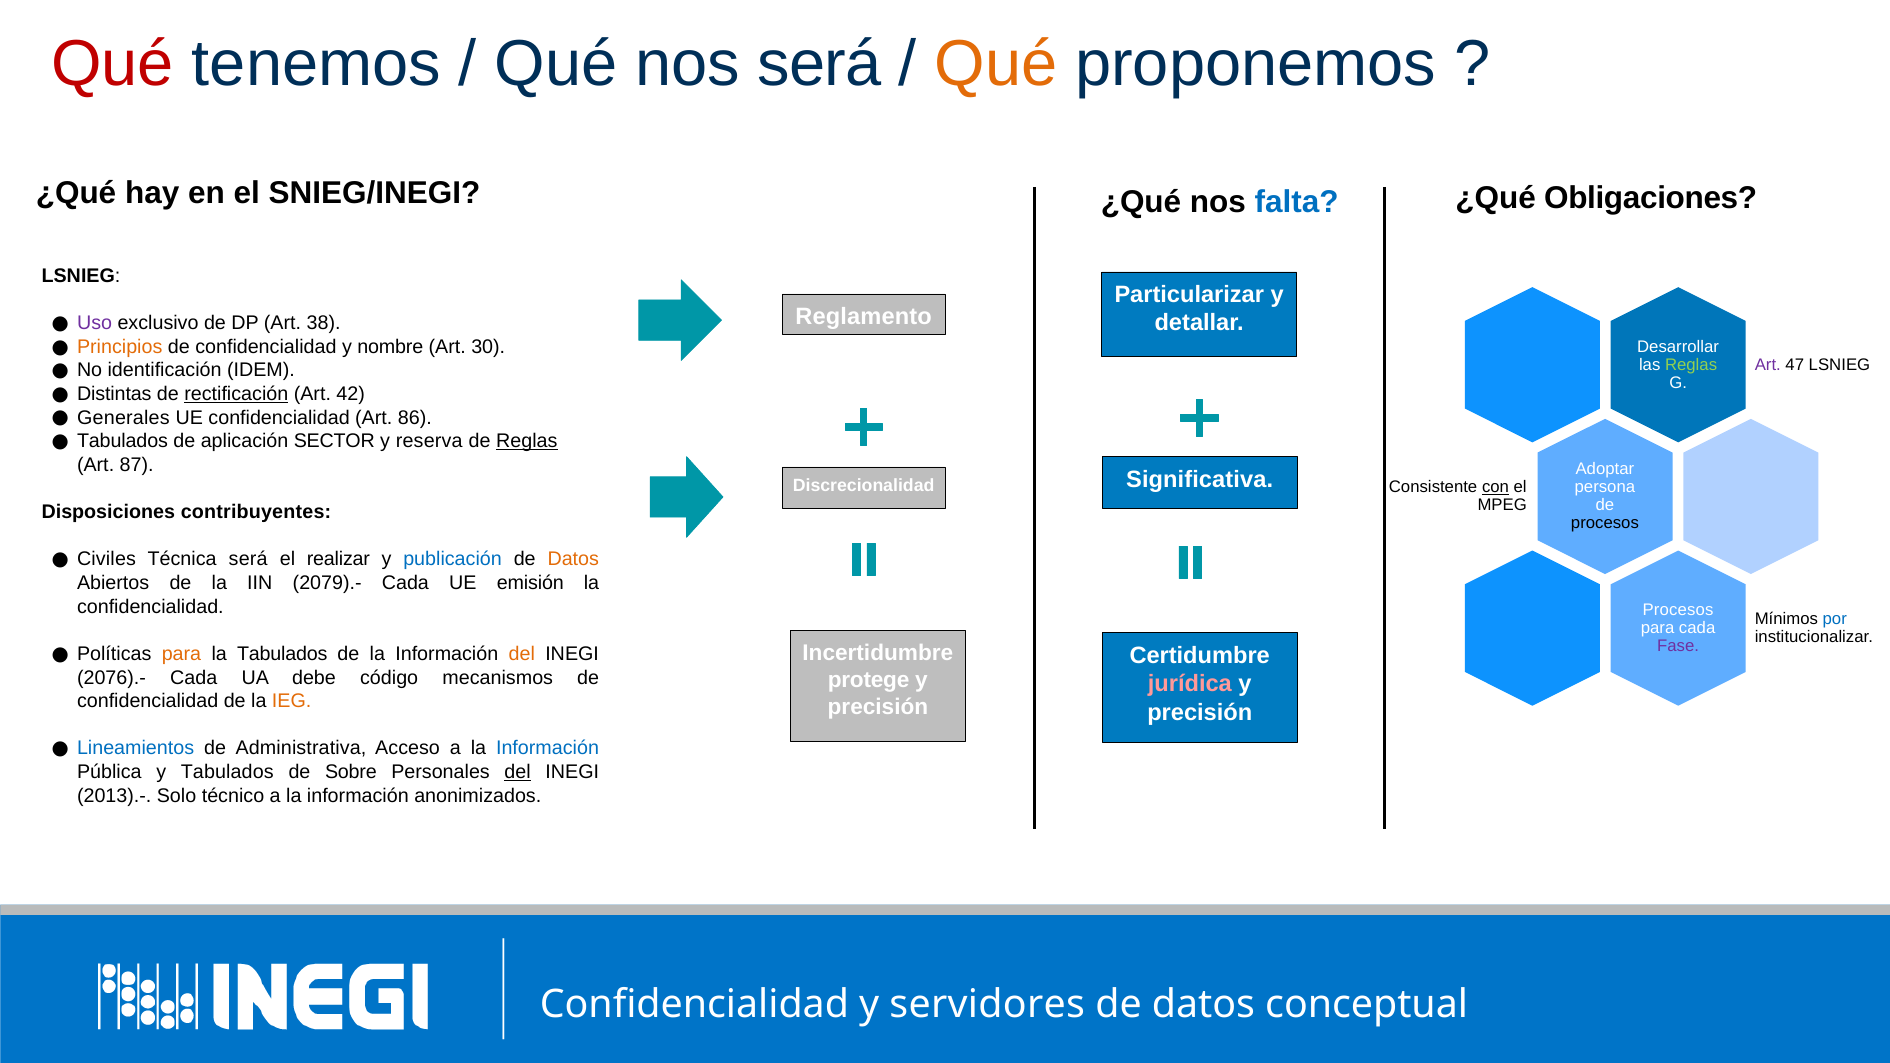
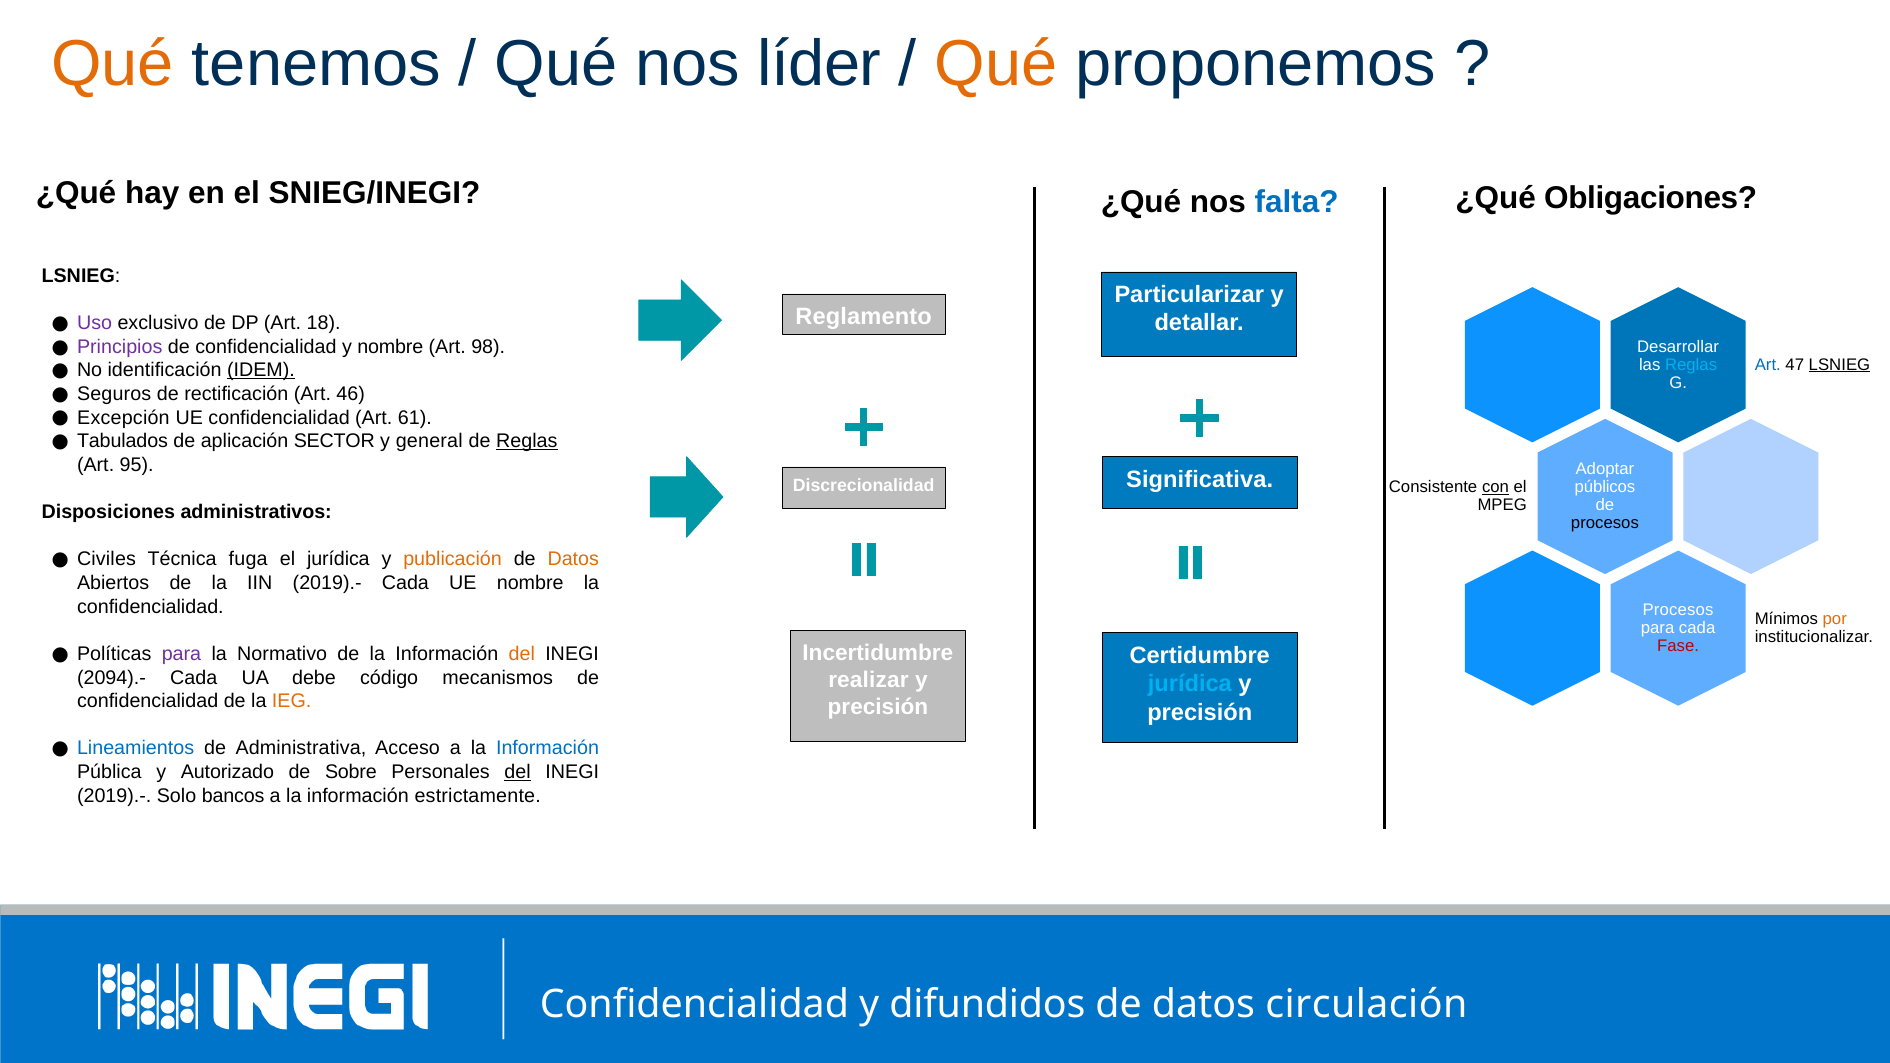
Qué at (113, 64) colour: red -> orange
nos será: será -> líder
38: 38 -> 18
Principios colour: orange -> purple
30: 30 -> 98
Reglas at (1691, 365) colour: light green -> light blue
Art at (1768, 365) colour: purple -> blue
LSNIEG at (1839, 365) underline: none -> present
IDEM underline: none -> present
Distintas: Distintas -> Seguros
rectificación underline: present -> none
42: 42 -> 46
Generales: Generales -> Excepción
86: 86 -> 61
reserva: reserva -> general
87: 87 -> 95
persona: persona -> públicos
contribuyentes: contribuyentes -> administrativos
Técnica será: será -> fuga
el realizar: realizar -> jurídica
publicación colour: blue -> orange
IIN 2079).-: 2079).- -> 2019).-
UE emisión: emisión -> nombre
por colour: blue -> orange
Fase colour: purple -> red
para at (181, 654) colour: orange -> purple
la Tabulados: Tabulados -> Normativo
2076).-: 2076).- -> 2094).-
protege: protege -> realizar
jurídica at (1190, 684) colour: pink -> light blue
y Tabulados: Tabulados -> Autorizado
2013).- at (114, 796): 2013).- -> 2019).-
técnico: técnico -> bancos
anonimizados: anonimizados -> estrictamente
servidores: servidores -> difundidos
conceptual: conceptual -> circulación
